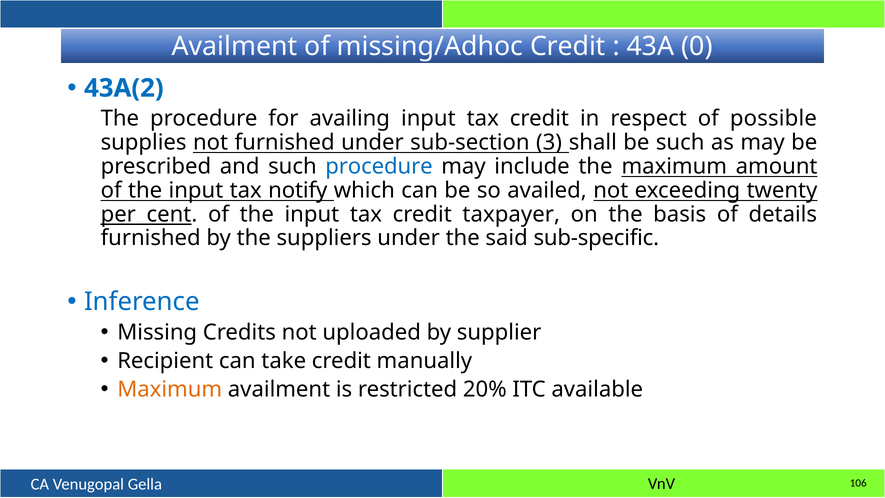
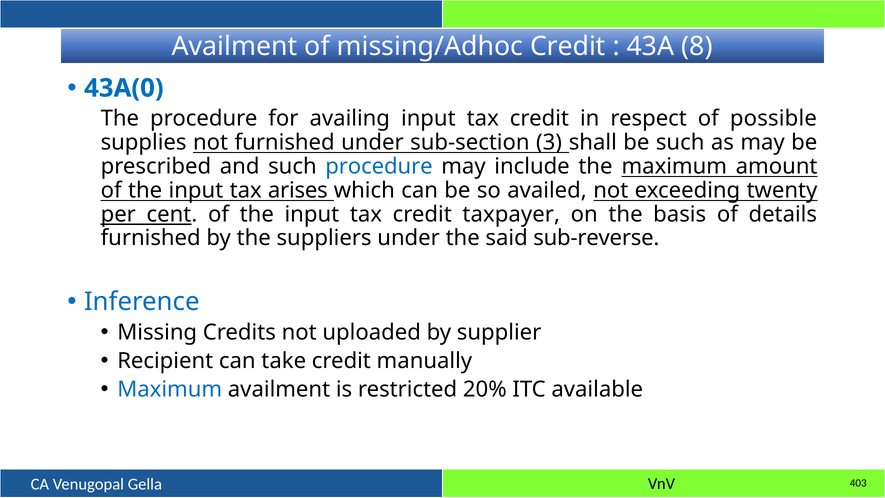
0: 0 -> 8
43A(2: 43A(2 -> 43A(0
notify: notify -> arises
sub-specific: sub-specific -> sub-reverse
Maximum at (170, 389) colour: orange -> blue
106: 106 -> 403
